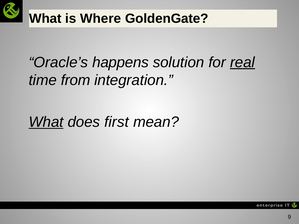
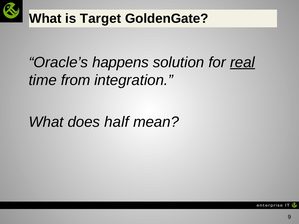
Where: Where -> Target
What at (46, 122) underline: present -> none
first: first -> half
